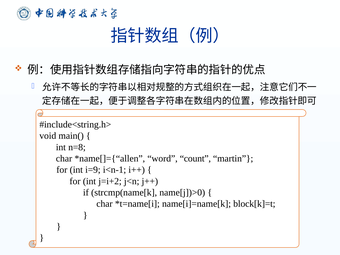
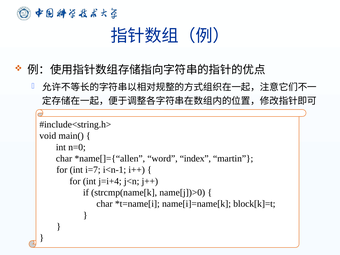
n=8: n=8 -> n=0
count: count -> index
i=9: i=9 -> i=7
j=i+2: j=i+2 -> j=i+4
